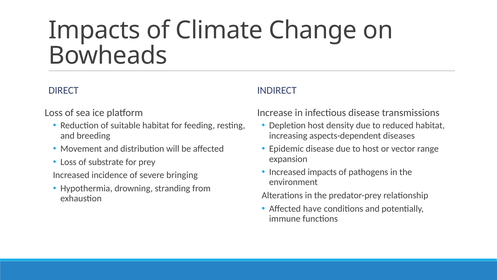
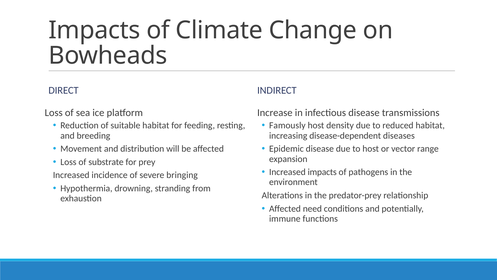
Depletion: Depletion -> Famously
aspects-dependent: aspects-dependent -> disease-dependent
have: have -> need
